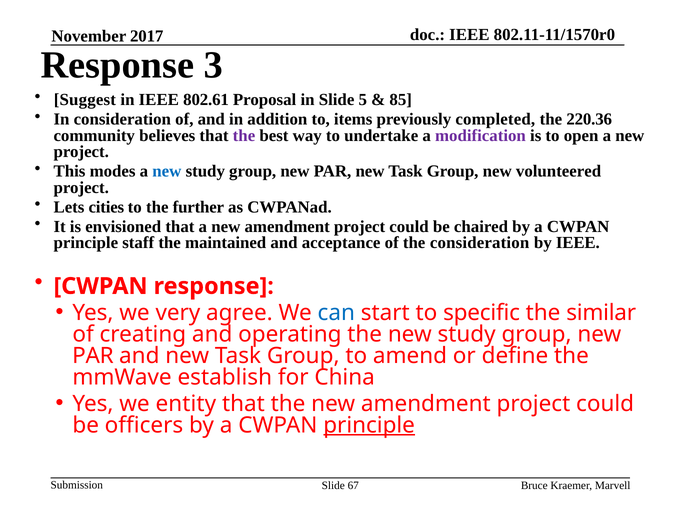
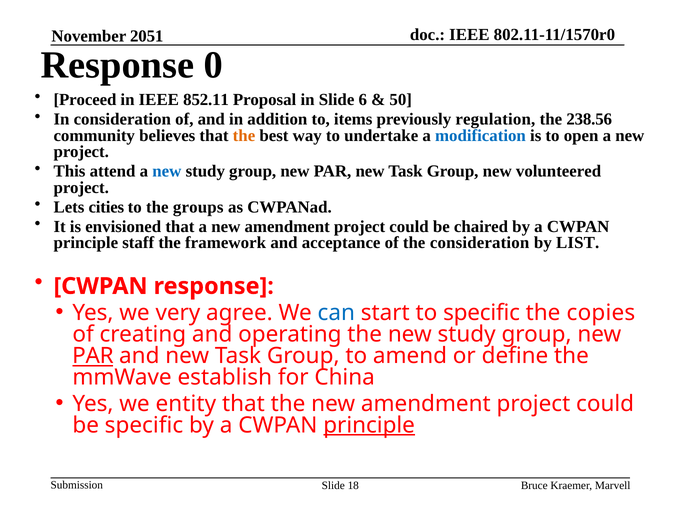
2017: 2017 -> 2051
3: 3 -> 0
Suggest: Suggest -> Proceed
802.61: 802.61 -> 852.11
5: 5 -> 6
85: 85 -> 50
completed: completed -> regulation
220.36: 220.36 -> 238.56
the at (244, 136) colour: purple -> orange
modification colour: purple -> blue
modes: modes -> attend
further: further -> groups
maintained: maintained -> framework
by IEEE: IEEE -> LIST
similar: similar -> copies
PAR at (93, 356) underline: none -> present
be officers: officers -> specific
67: 67 -> 18
